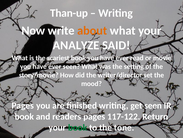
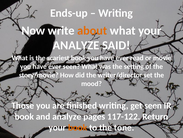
Than-up: Than-up -> Ends-up
Pages at (23, 105): Pages -> Those
and readers: readers -> analyze
book at (78, 127) colour: green -> orange
